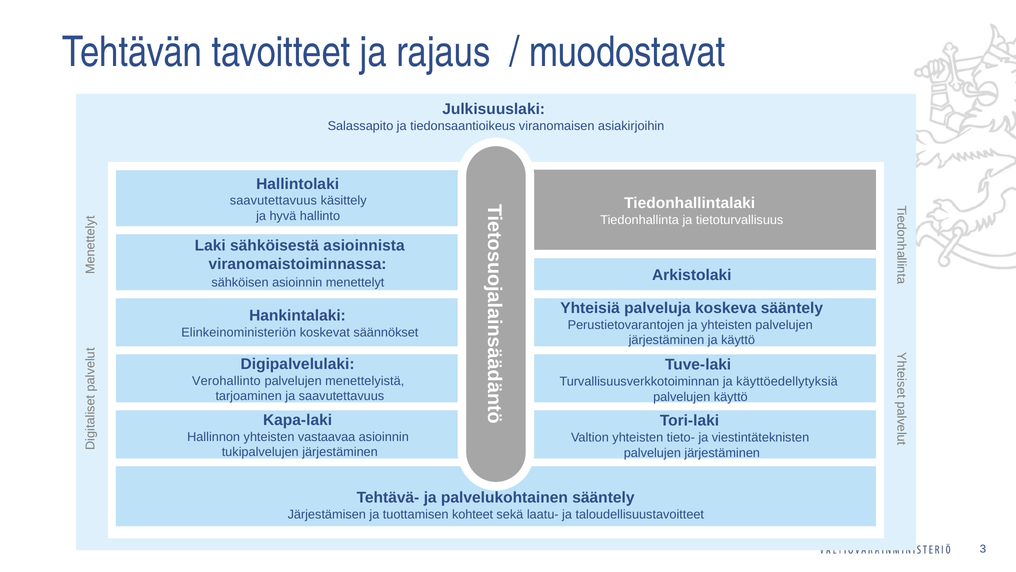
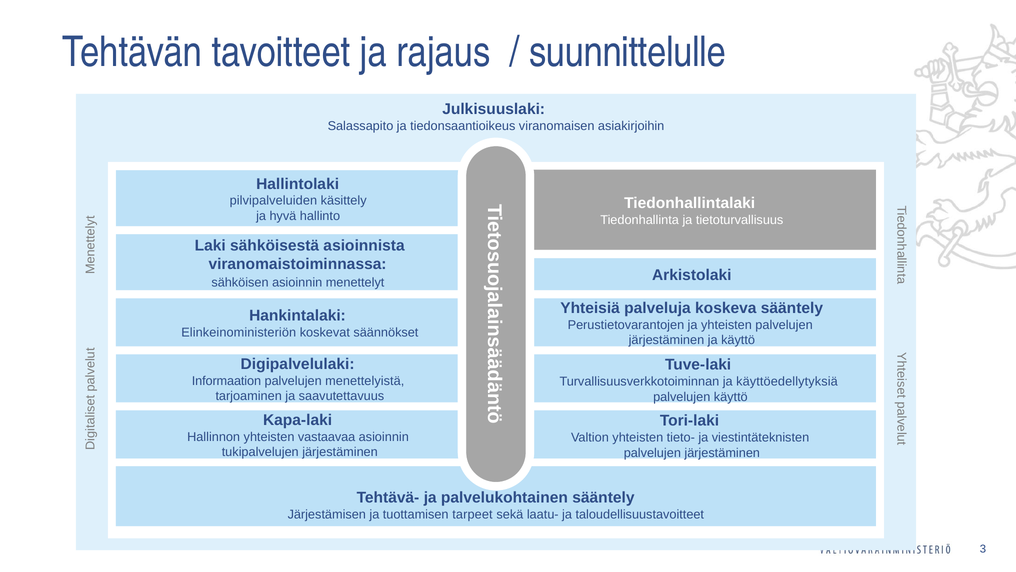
muodostavat: muodostavat -> suunnittelulle
saavutettavuus at (273, 201): saavutettavuus -> pilvipalveluiden
Verohallinto: Verohallinto -> Informaation
kohteet: kohteet -> tarpeet
